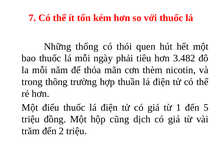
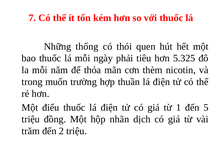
3.482: 3.482 -> 5.325
thông: thông -> muốn
cũng: cũng -> nhãn
